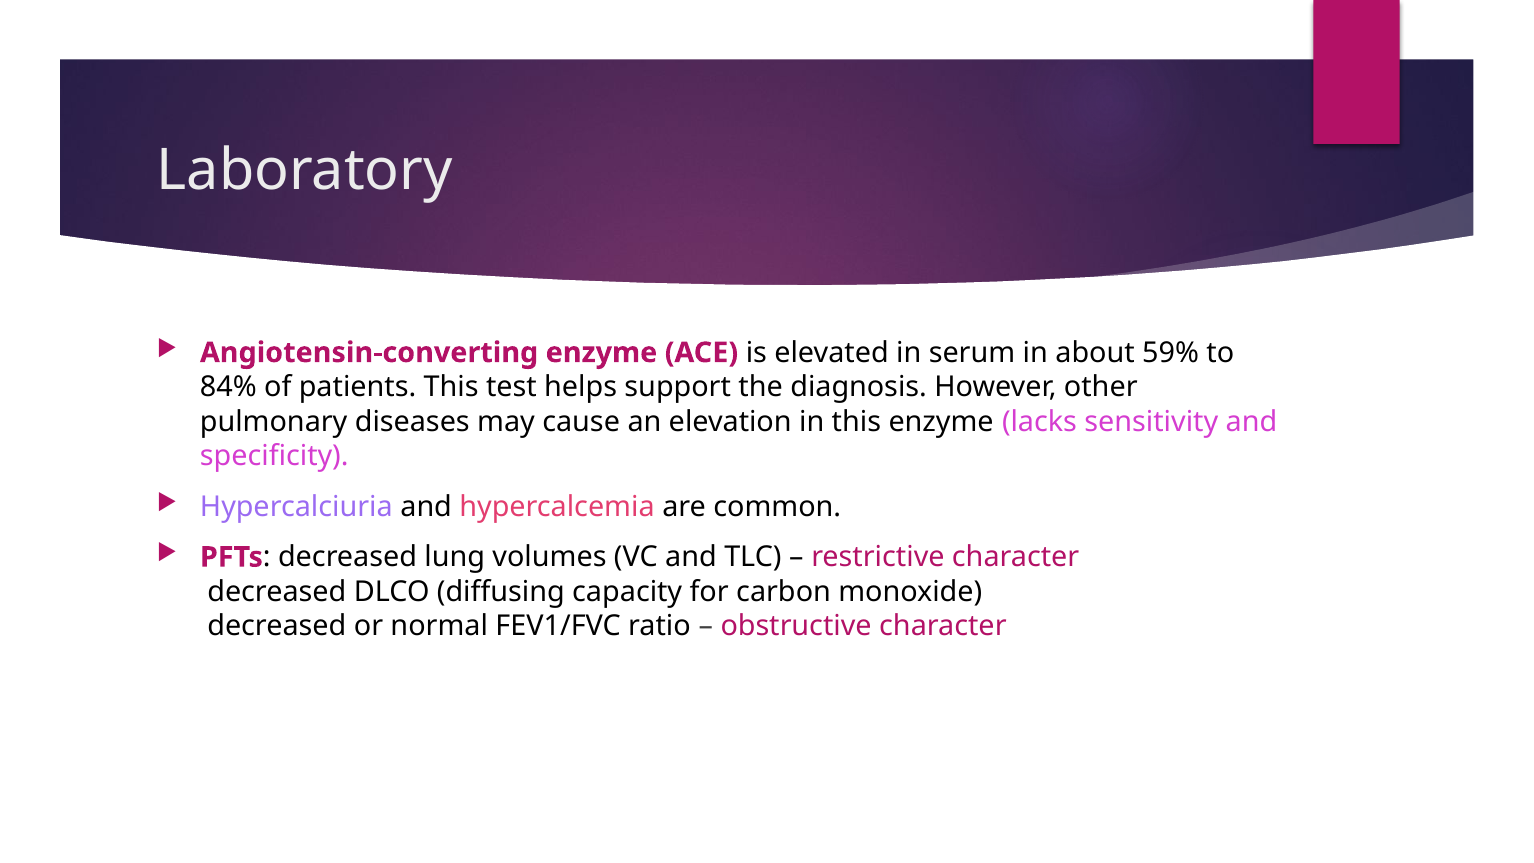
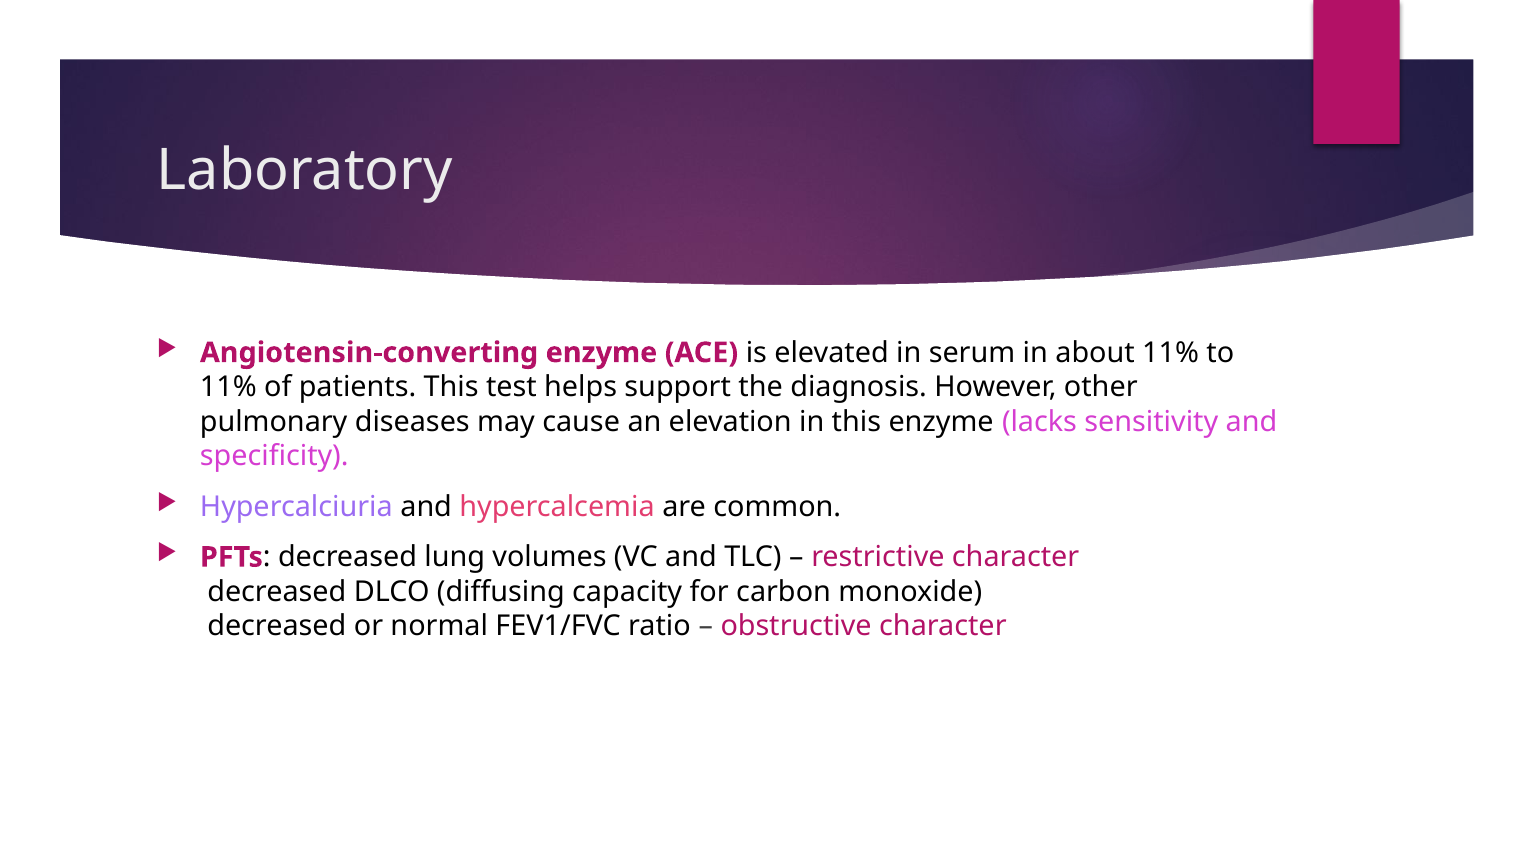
about 59%: 59% -> 11%
84% at (228, 387): 84% -> 11%
